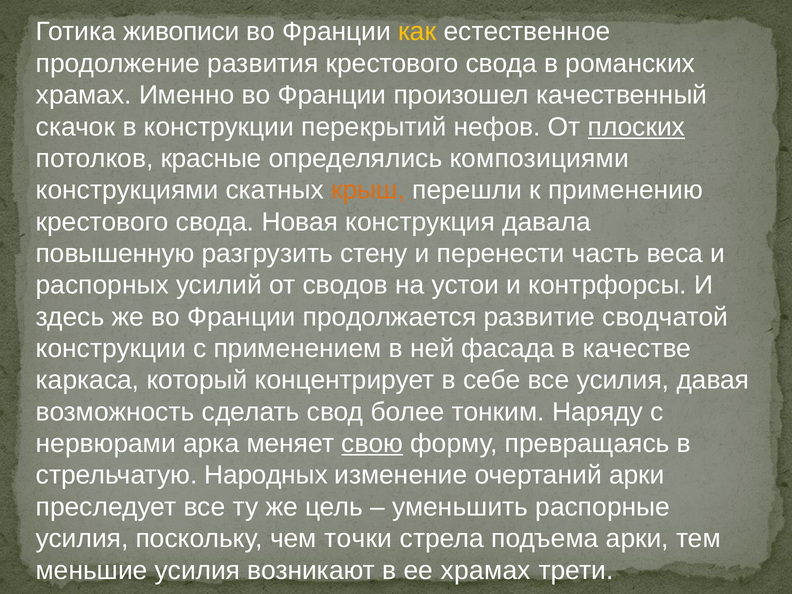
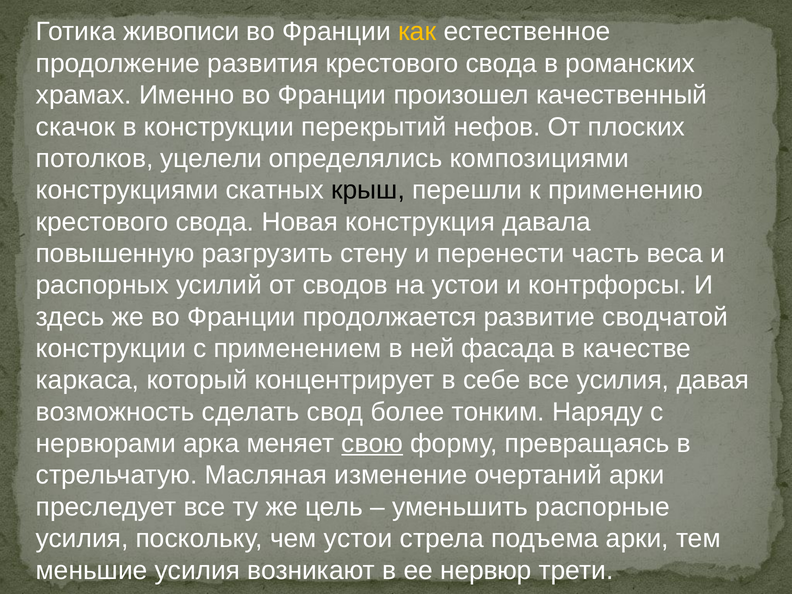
плоских underline: present -> none
красные: красные -> уцелели
крыш colour: orange -> black
Народных: Народных -> Масляная
чем точки: точки -> устои
ее храмах: храмах -> нервюр
